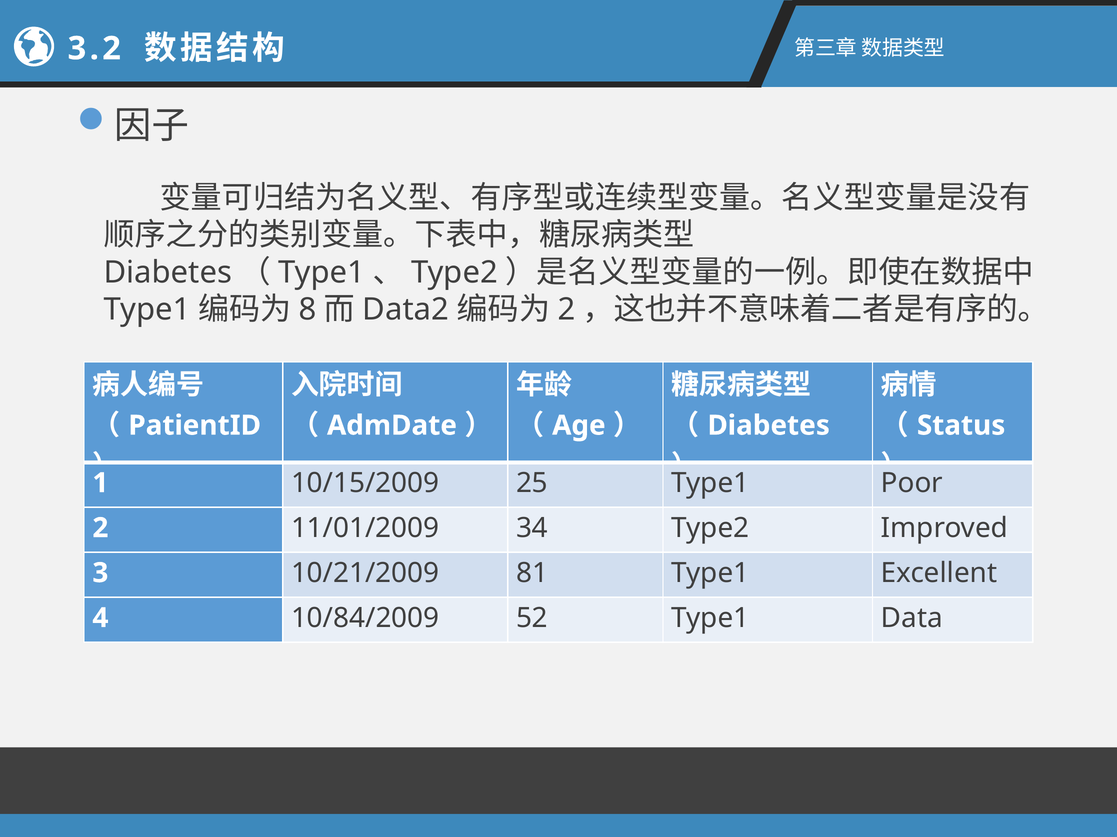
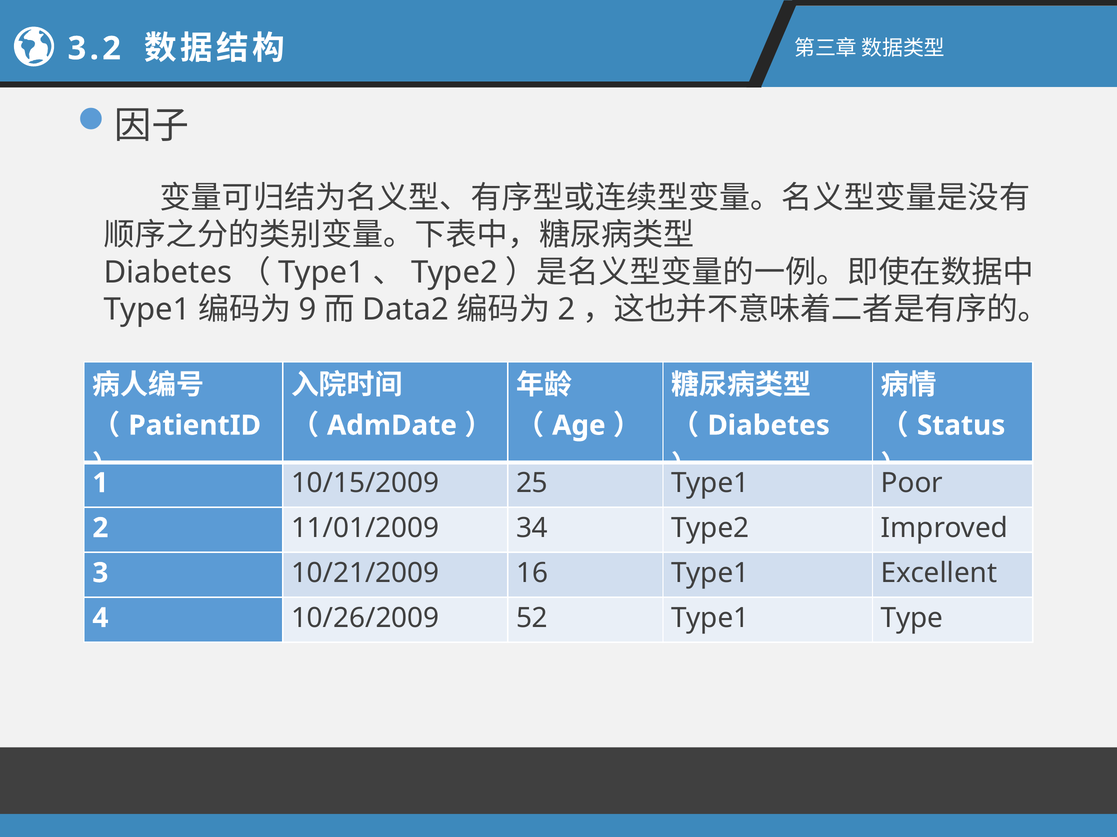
8: 8 -> 9
81: 81 -> 16
10/84/2009: 10/84/2009 -> 10/26/2009
Data: Data -> Type
